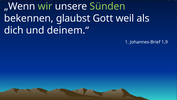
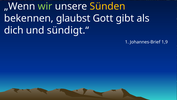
Sünden colour: light green -> yellow
weil: weil -> gibt
deinem.“: deinem.“ -> sündigt.“
